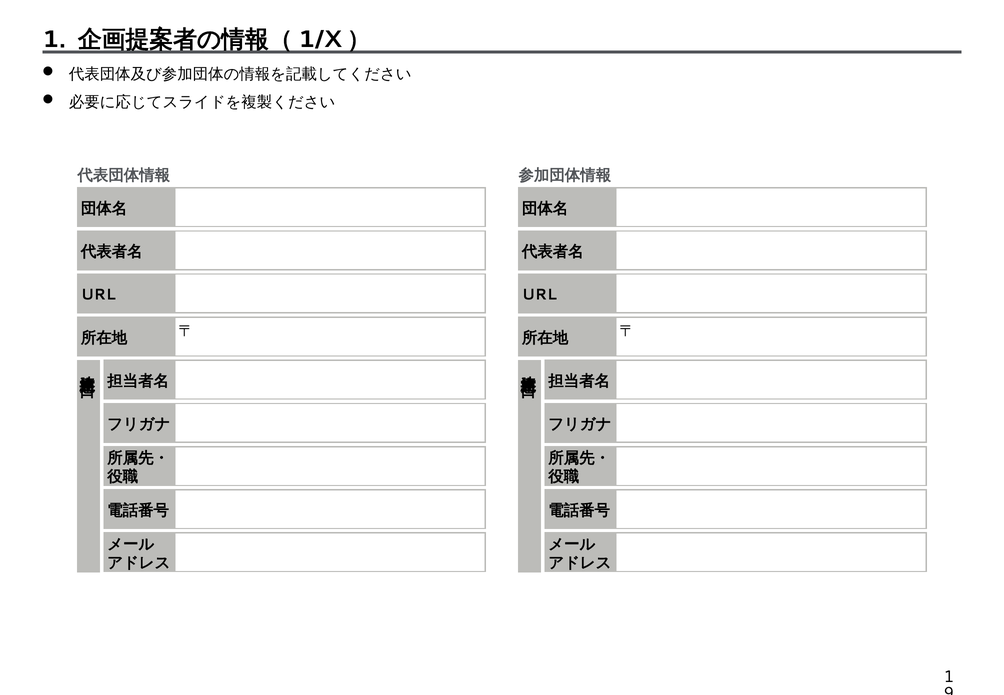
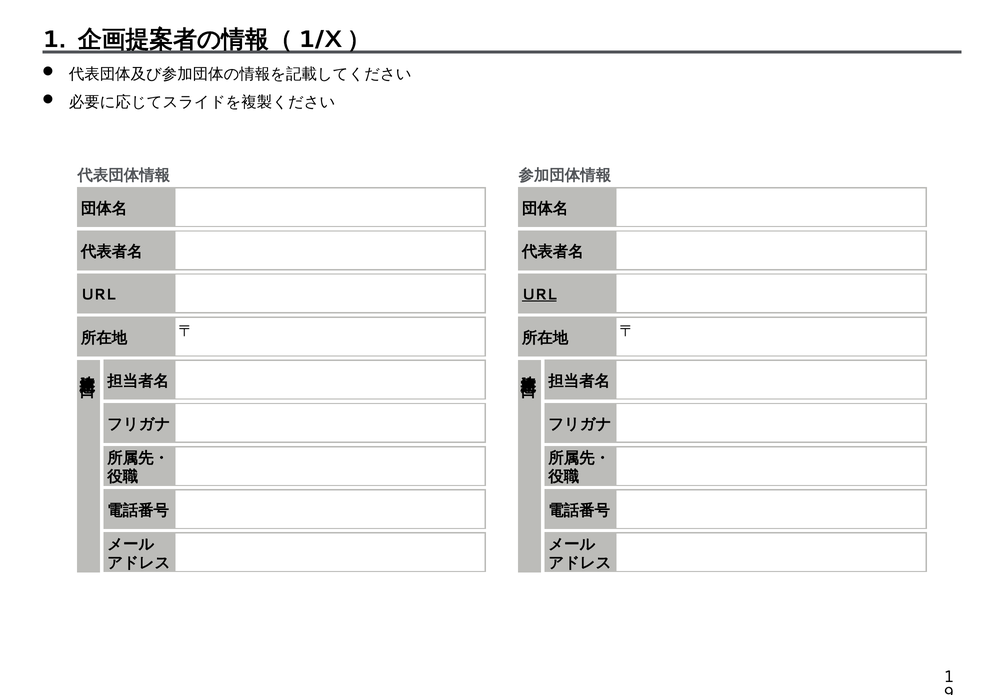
URL at (539, 295) underline: none -> present
